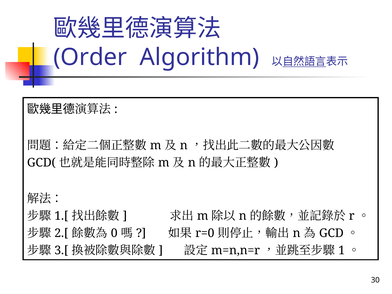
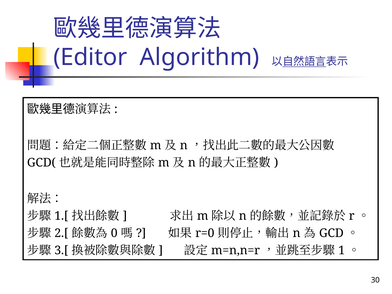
Order: Order -> Editor
